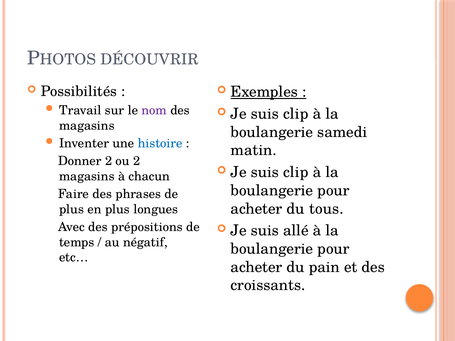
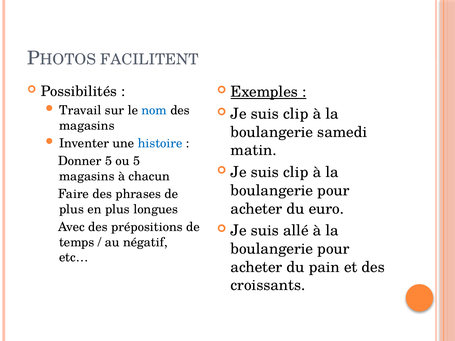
DÉCOUVRIR: DÉCOUVRIR -> FACILITENT
nom colour: purple -> blue
Donner 2: 2 -> 5
ou 2: 2 -> 5
tous: tous -> euro
